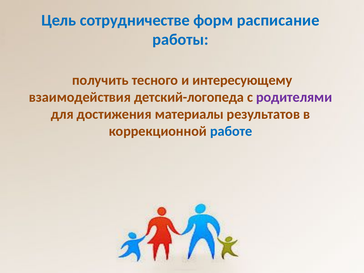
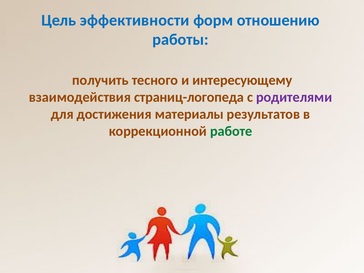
сотрудничестве: сотрудничестве -> эффективности
расписание: расписание -> отношению
детский-логопеда: детский-логопеда -> страниц-логопеда
работе colour: blue -> green
